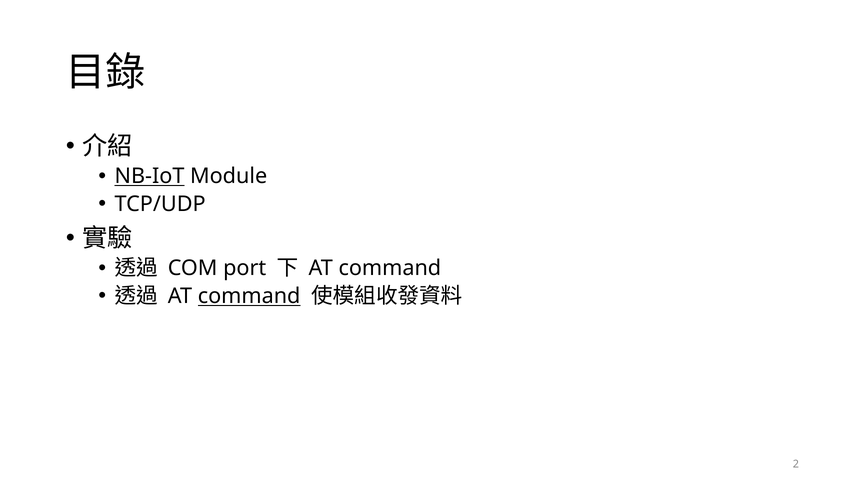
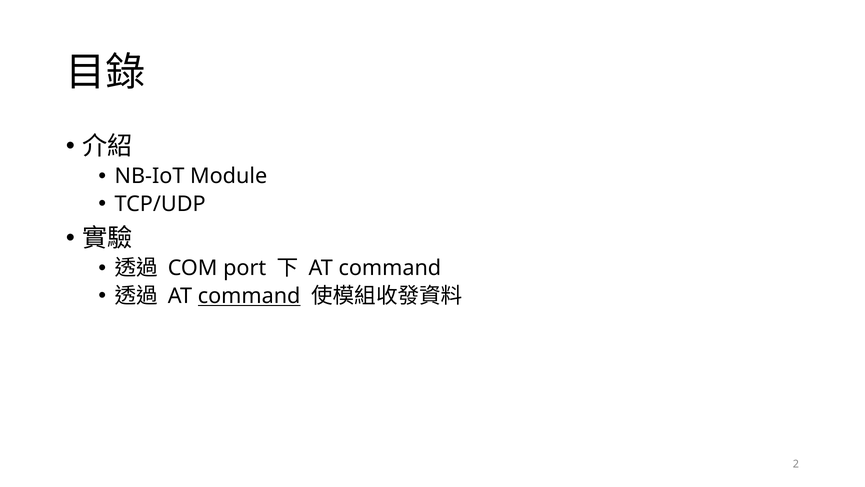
NB-IoT underline: present -> none
